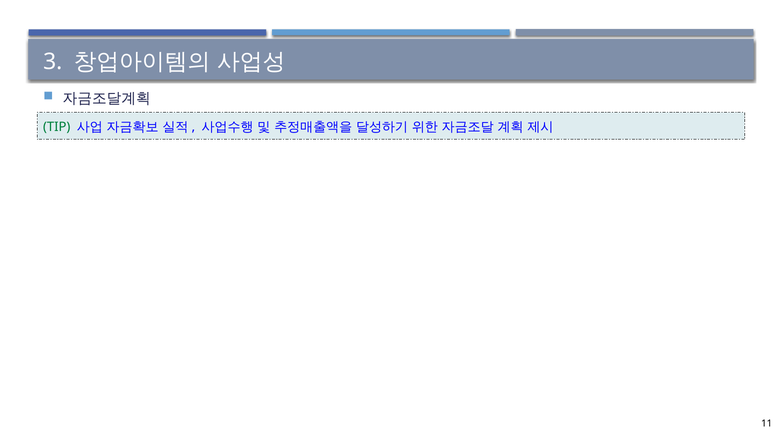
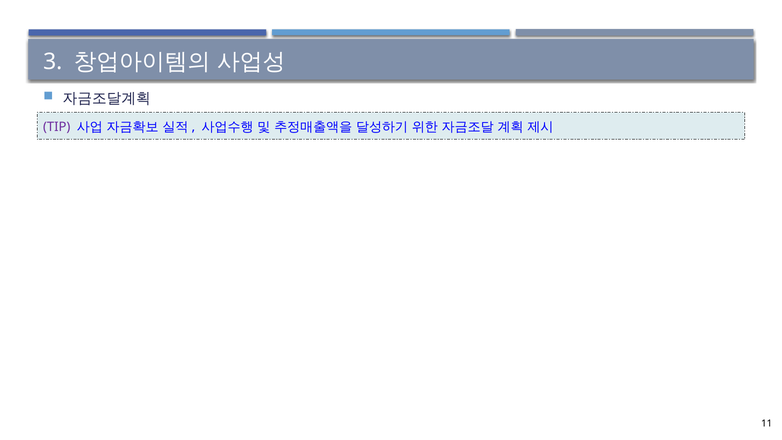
TIP colour: green -> purple
